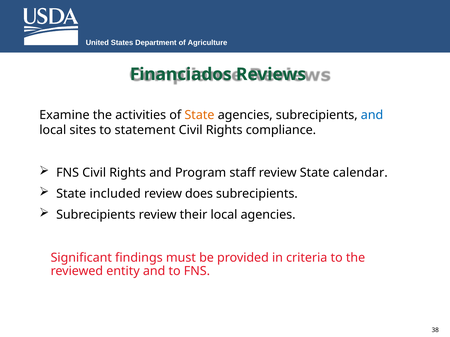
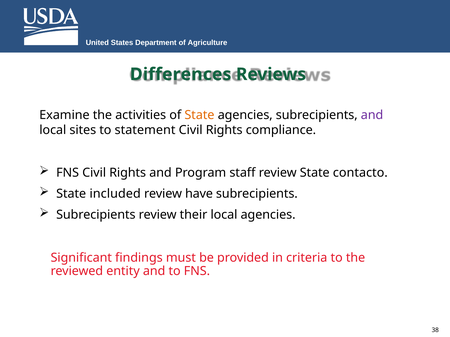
Financiados: Financiados -> Differences
and at (372, 115) colour: blue -> purple
calendar: calendar -> contacto
does: does -> have
